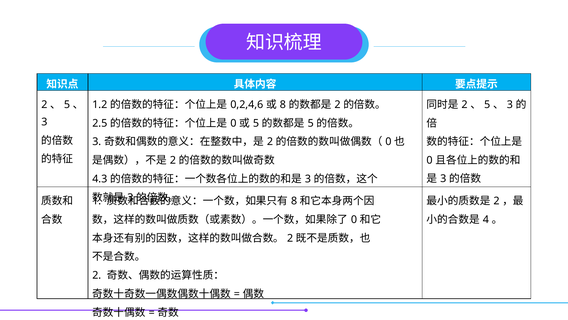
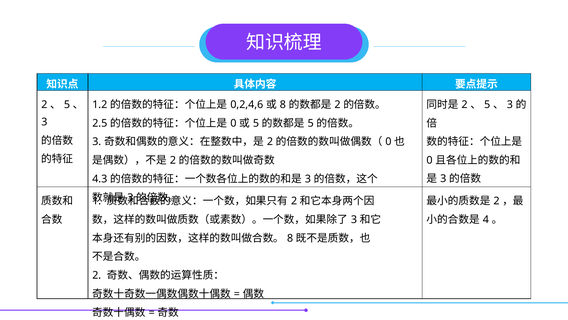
8 at (294, 201): 8 -> 2
0 at (354, 219): 0 -> 3
2 at (290, 238): 2 -> 8
